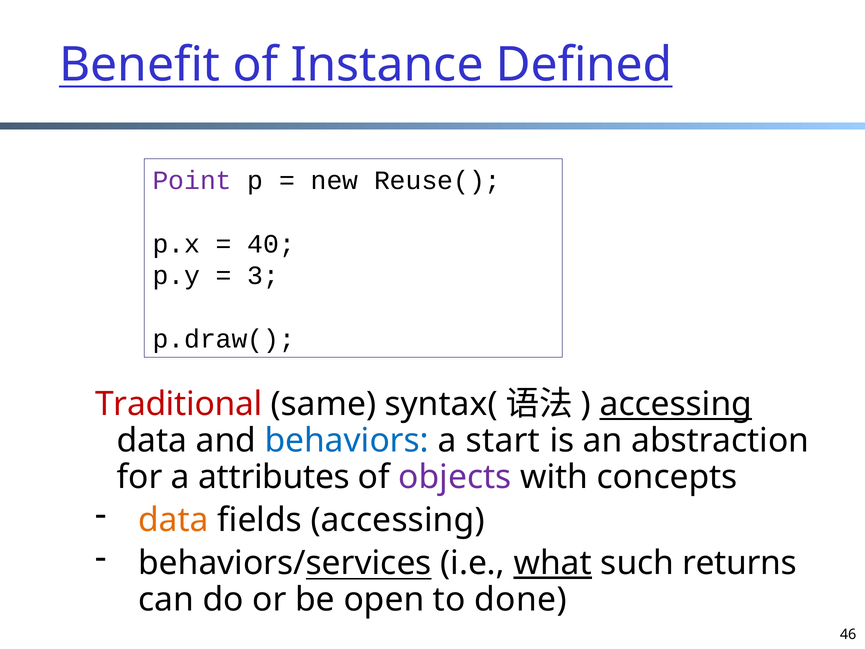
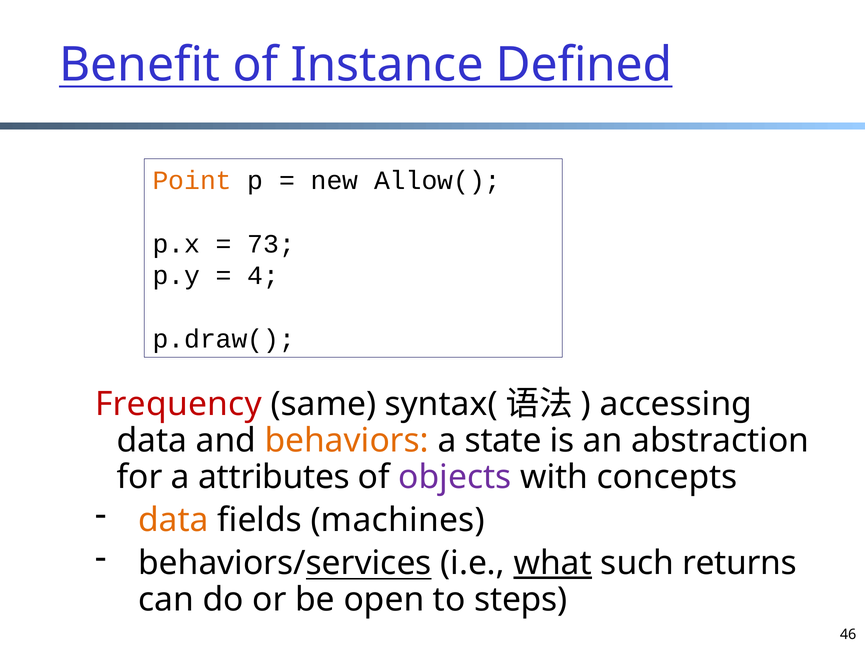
Point colour: purple -> orange
Reuse(: Reuse( -> Allow(
40: 40 -> 73
3: 3 -> 4
Traditional: Traditional -> Frequency
accessing at (676, 404) underline: present -> none
behaviors colour: blue -> orange
start: start -> state
fields accessing: accessing -> machines
done: done -> steps
